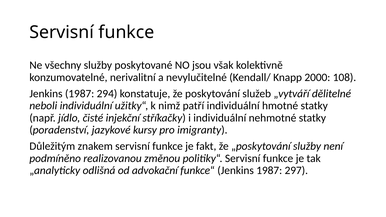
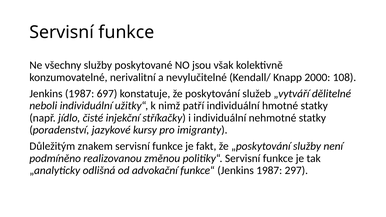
294: 294 -> 697
